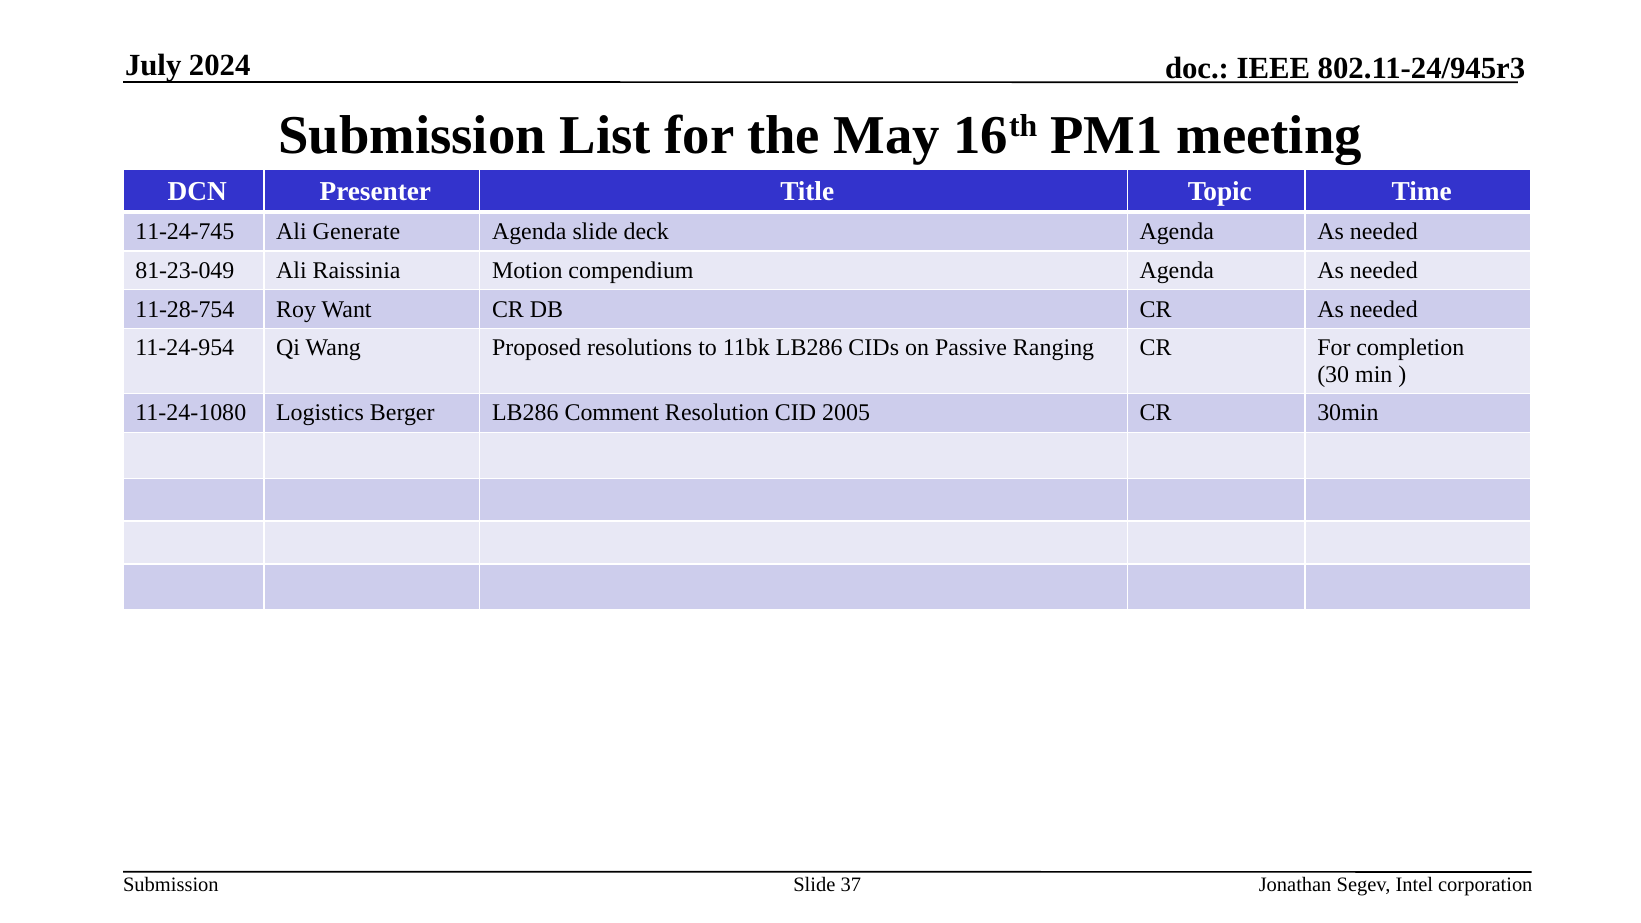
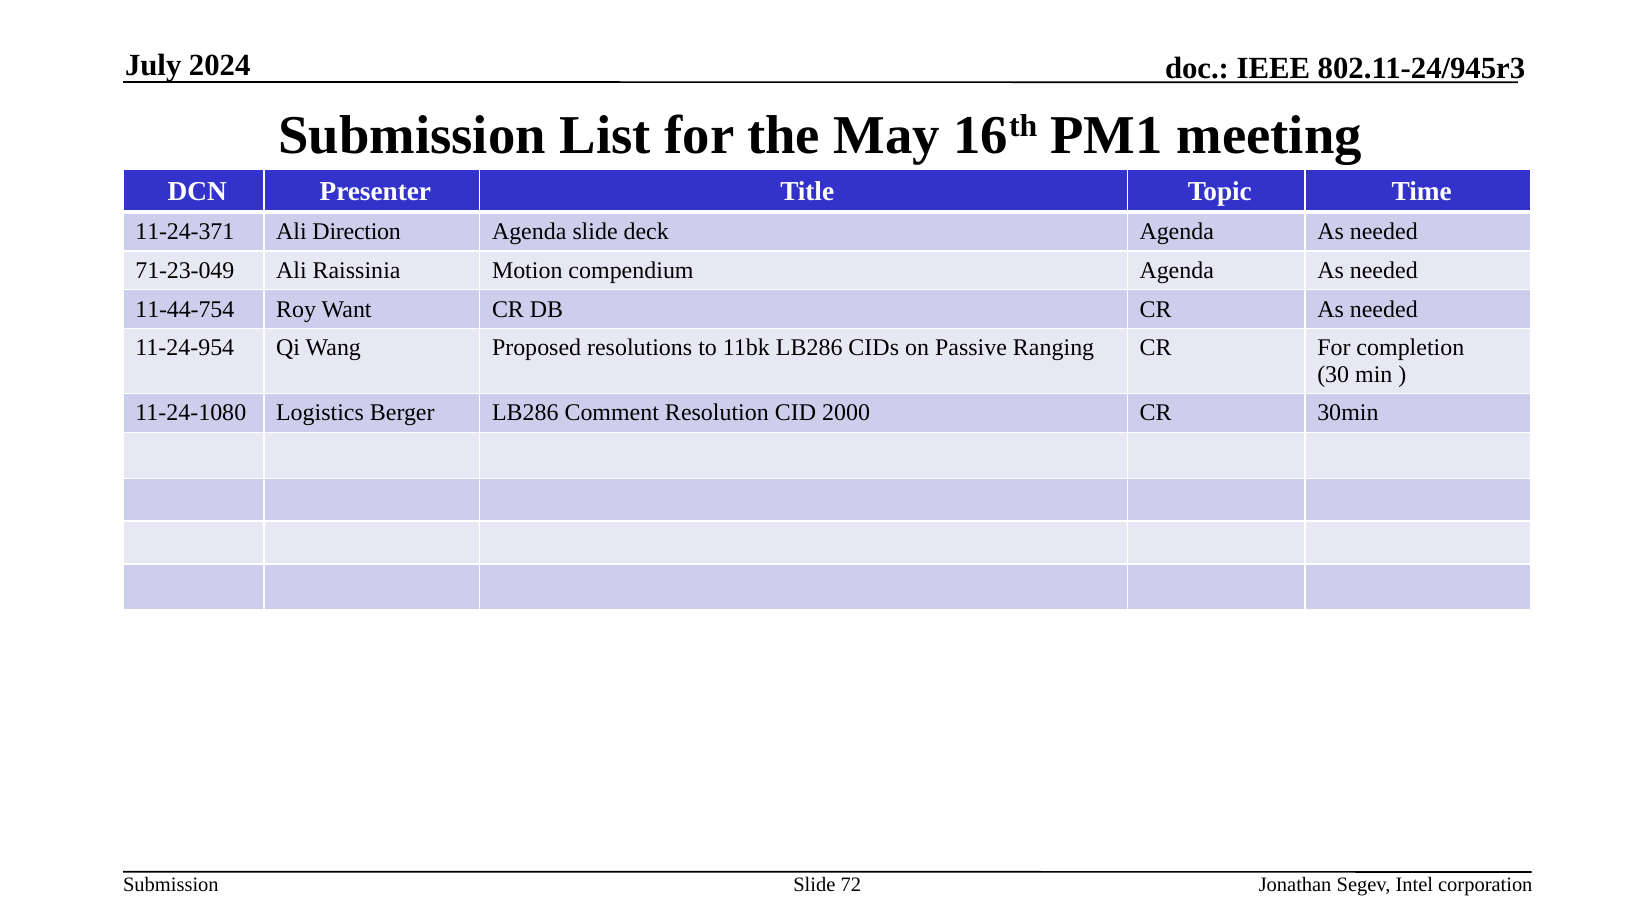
11-24-745: 11-24-745 -> 11-24-371
Generate: Generate -> Direction
81-23-049: 81-23-049 -> 71-23-049
11-28-754: 11-28-754 -> 11-44-754
2005: 2005 -> 2000
37: 37 -> 72
